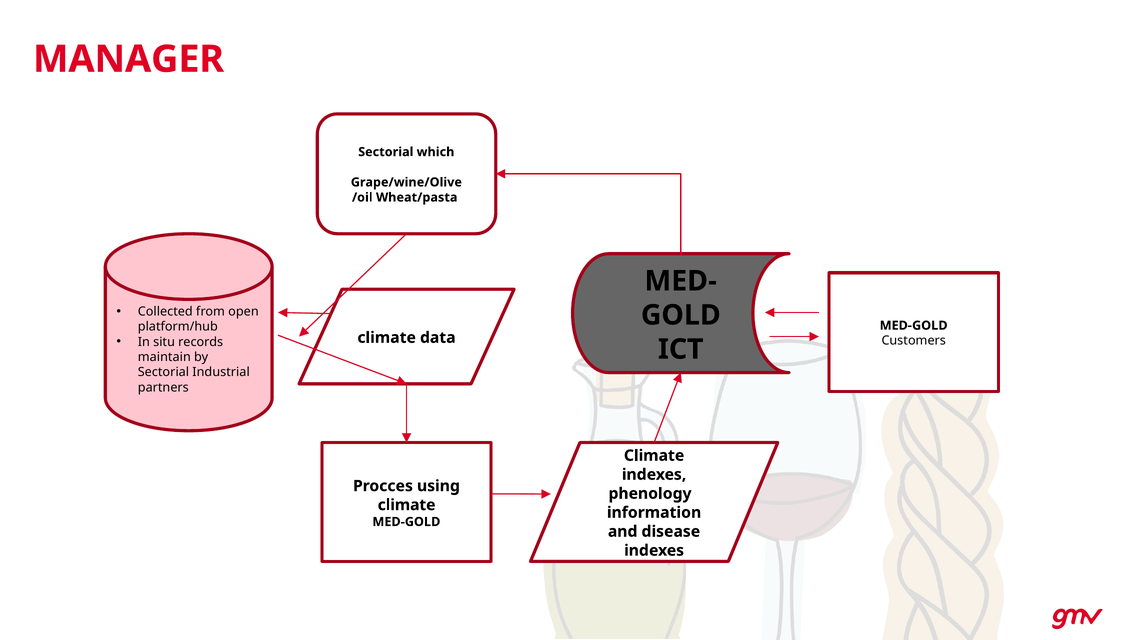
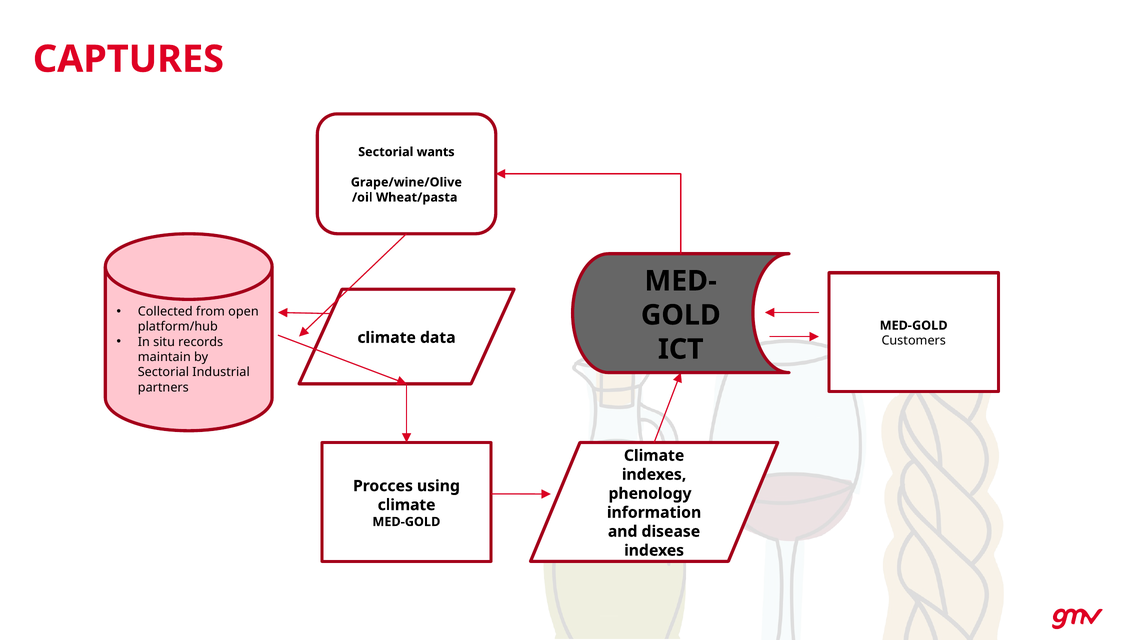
MANAGER: MANAGER -> CAPTURES
which: which -> wants
